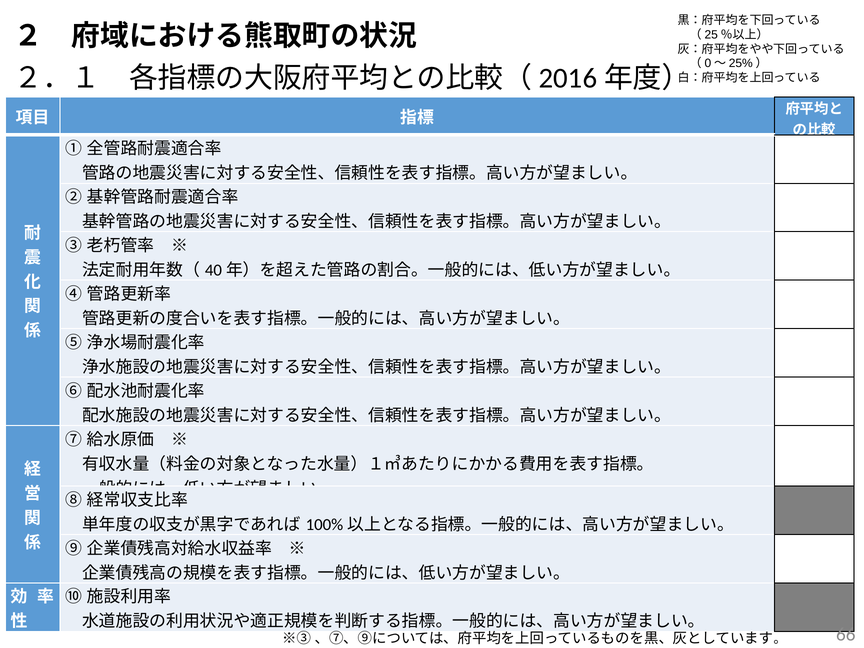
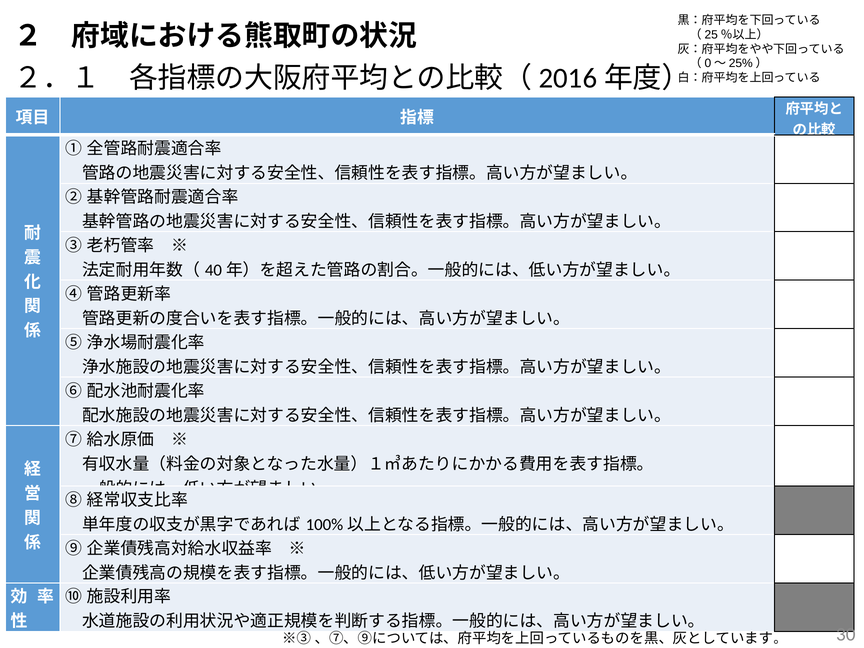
66: 66 -> 30
